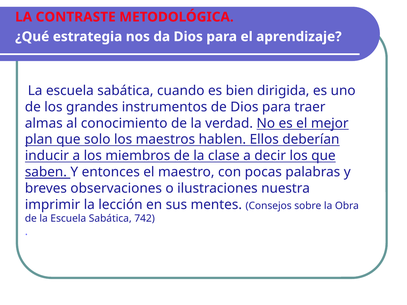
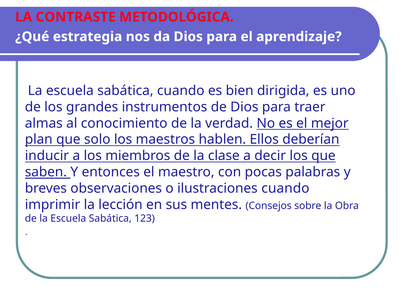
ilustraciones nuestra: nuestra -> cuando
742: 742 -> 123
